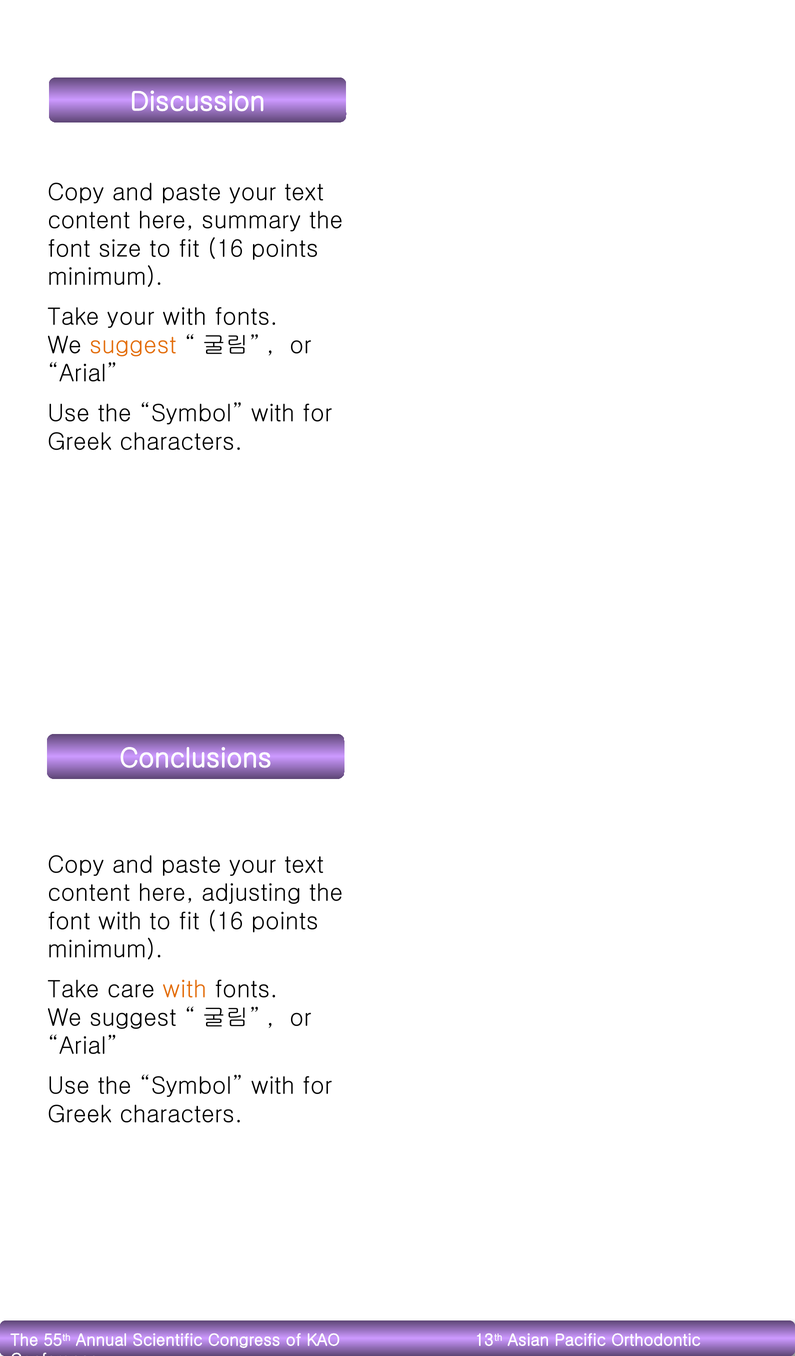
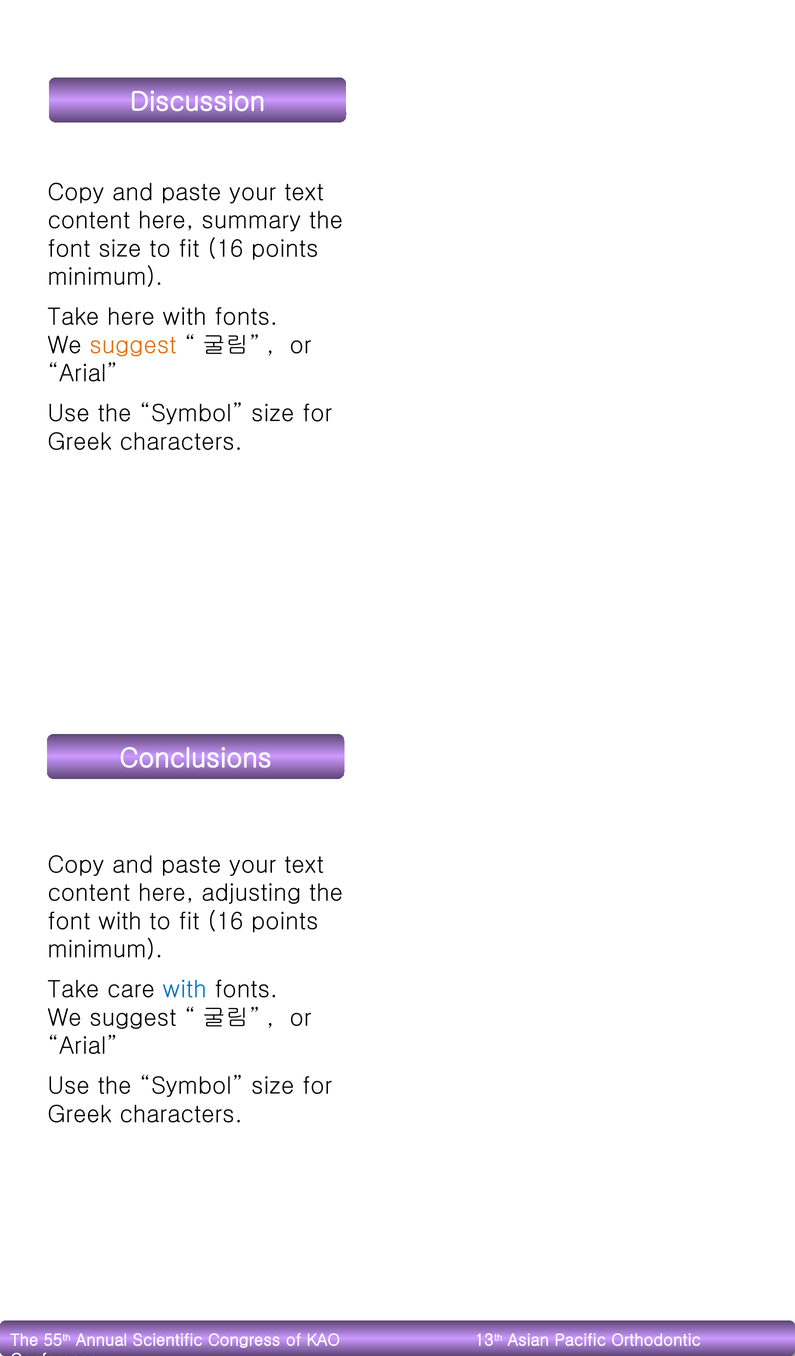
Take your: your -> here
with at (273, 414): with -> size
with at (185, 990) colour: orange -> blue
with at (273, 1087): with -> size
